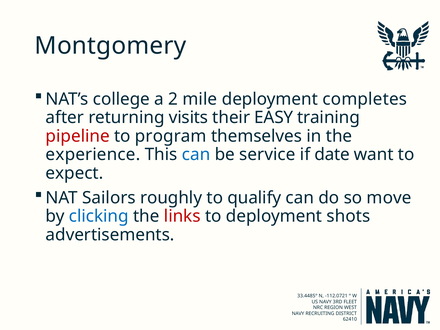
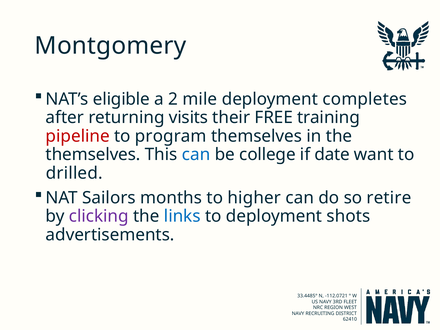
college: college -> eligible
EASY: EASY -> FREE
experience at (93, 155): experience -> themselves
service: service -> college
expect: expect -> drilled
roughly: roughly -> months
qualify: qualify -> higher
move: move -> retire
clicking colour: blue -> purple
links colour: red -> blue
